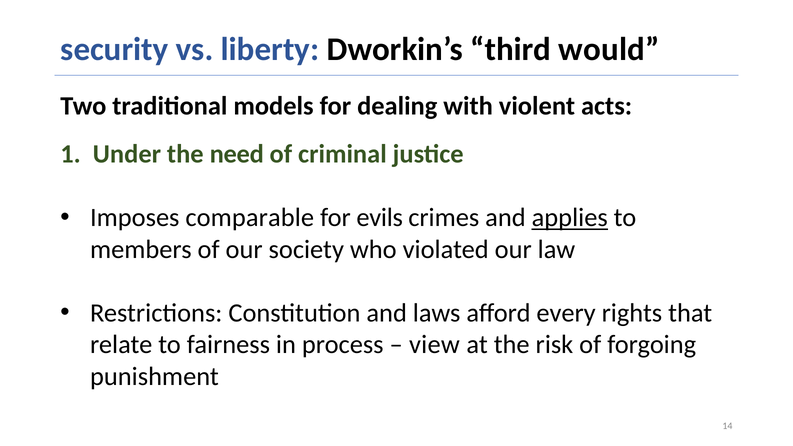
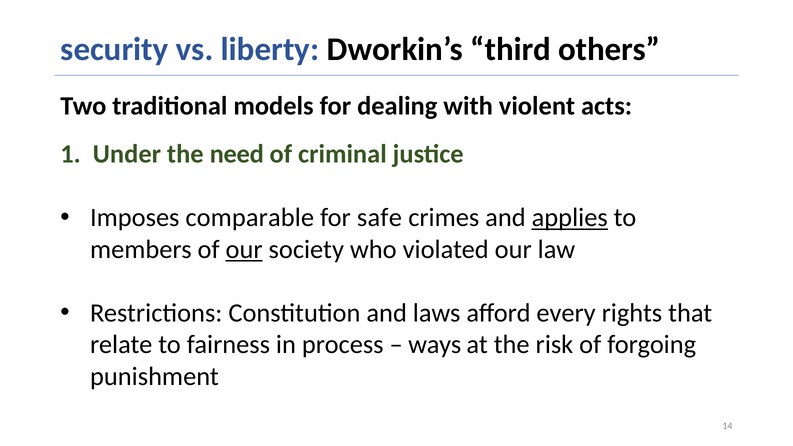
would: would -> others
evils: evils -> safe
our at (244, 249) underline: none -> present
view: view -> ways
